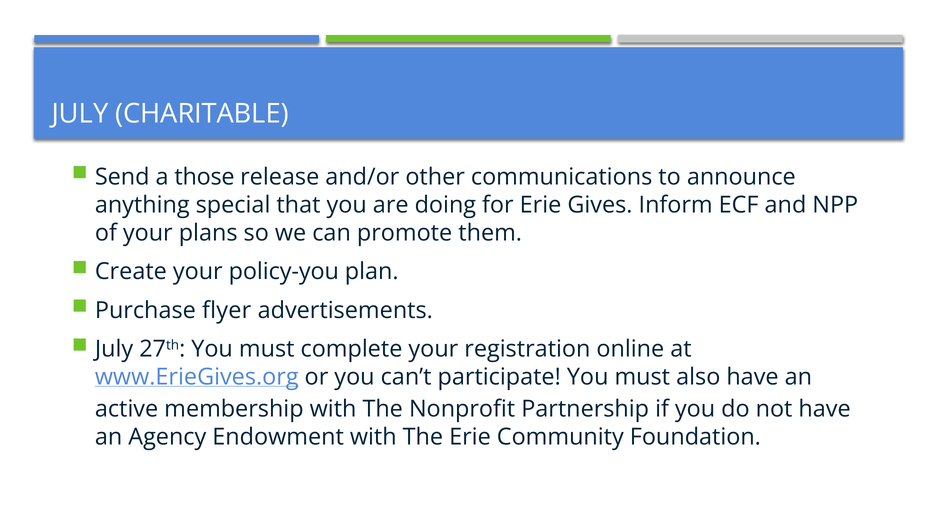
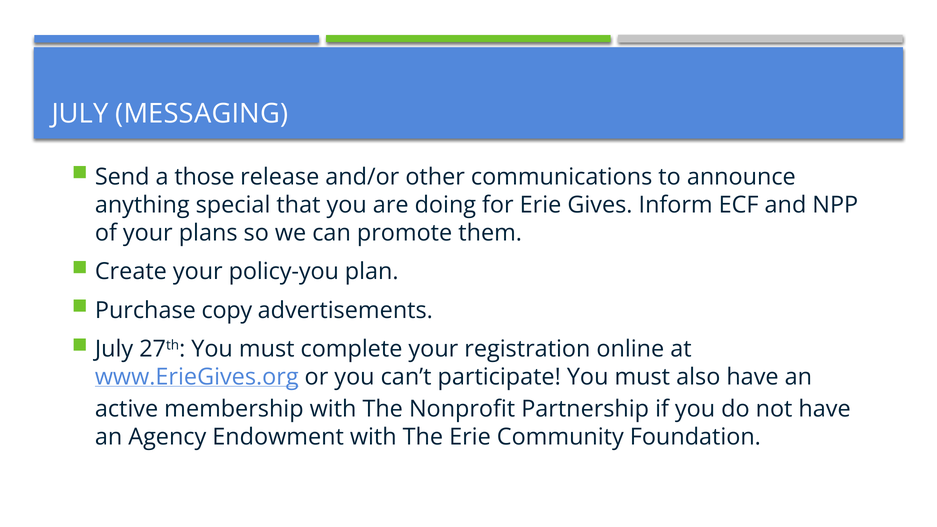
CHARITABLE: CHARITABLE -> MESSAGING
flyer: flyer -> copy
